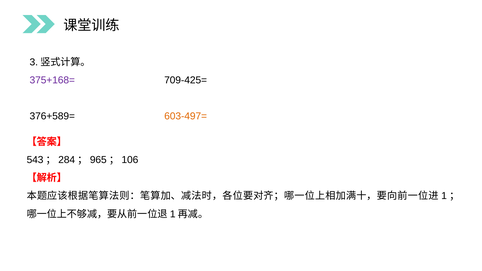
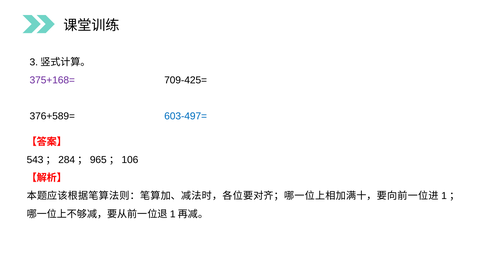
603-497= colour: orange -> blue
